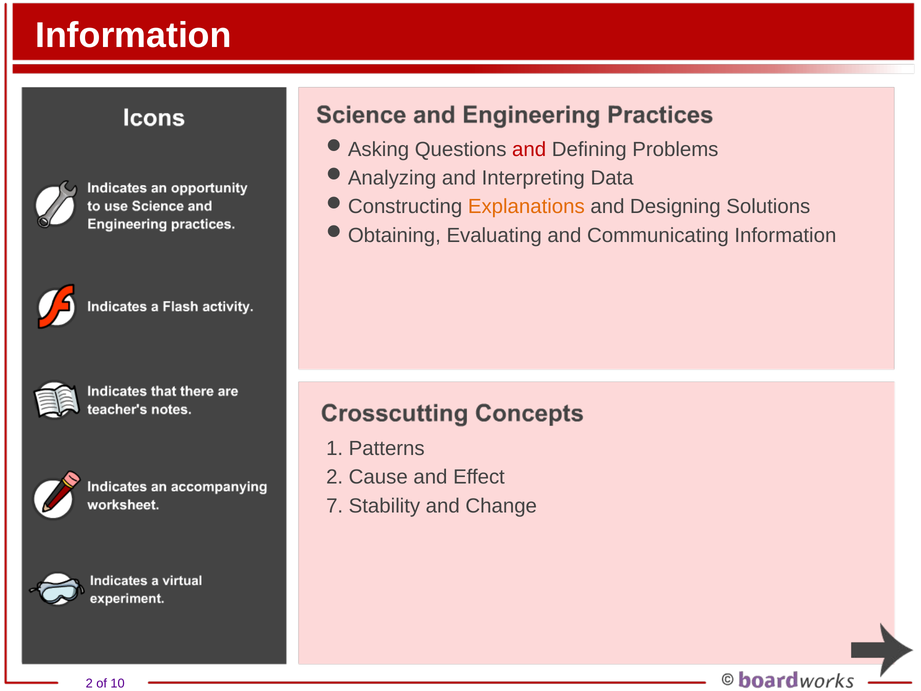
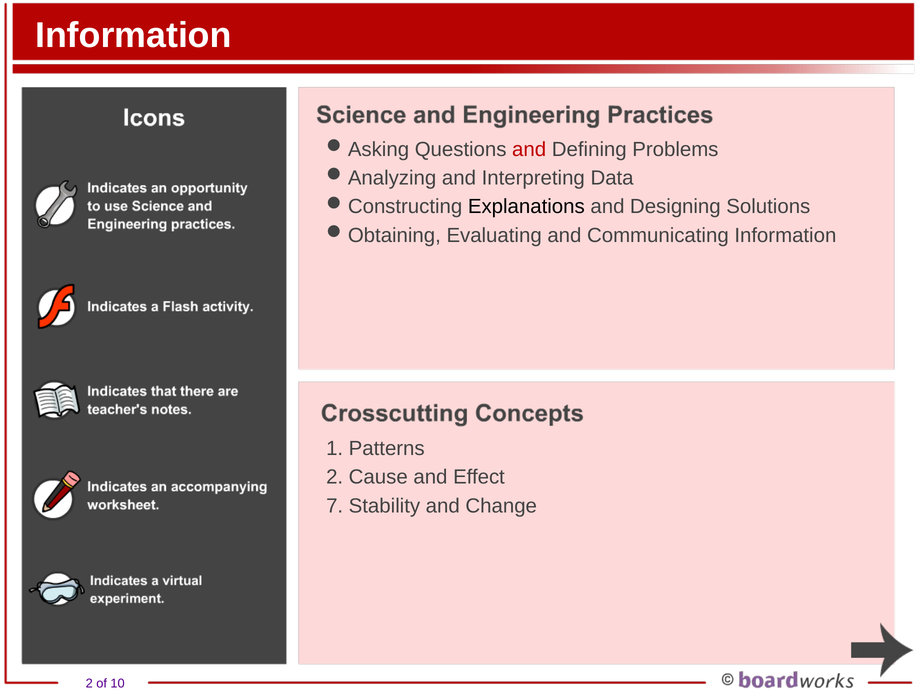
Explanations colour: orange -> black
